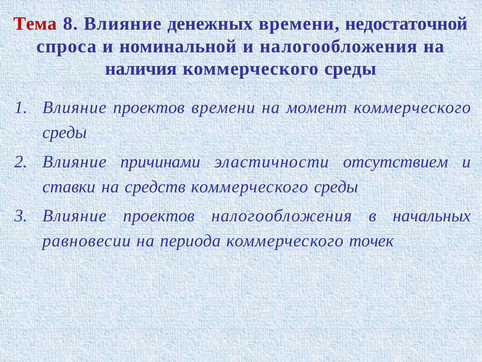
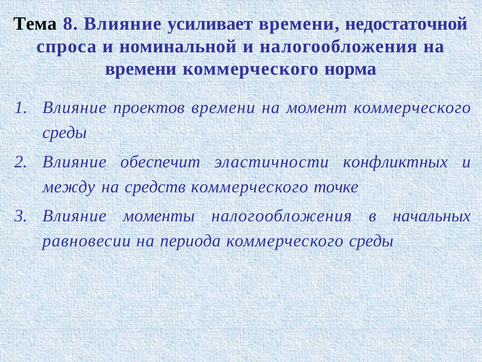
Тема colour: red -> black
денежных: денежных -> усиливает
наличия at (141, 69): наличия -> времени
среды at (350, 69): среды -> норма
причинами: причинами -> обеспечит
отсутствием: отсутствием -> конфликтных
ставки: ставки -> между
среды at (336, 186): среды -> точке
проектов at (159, 215): проектов -> моменты
точек at (371, 241): точек -> среды
